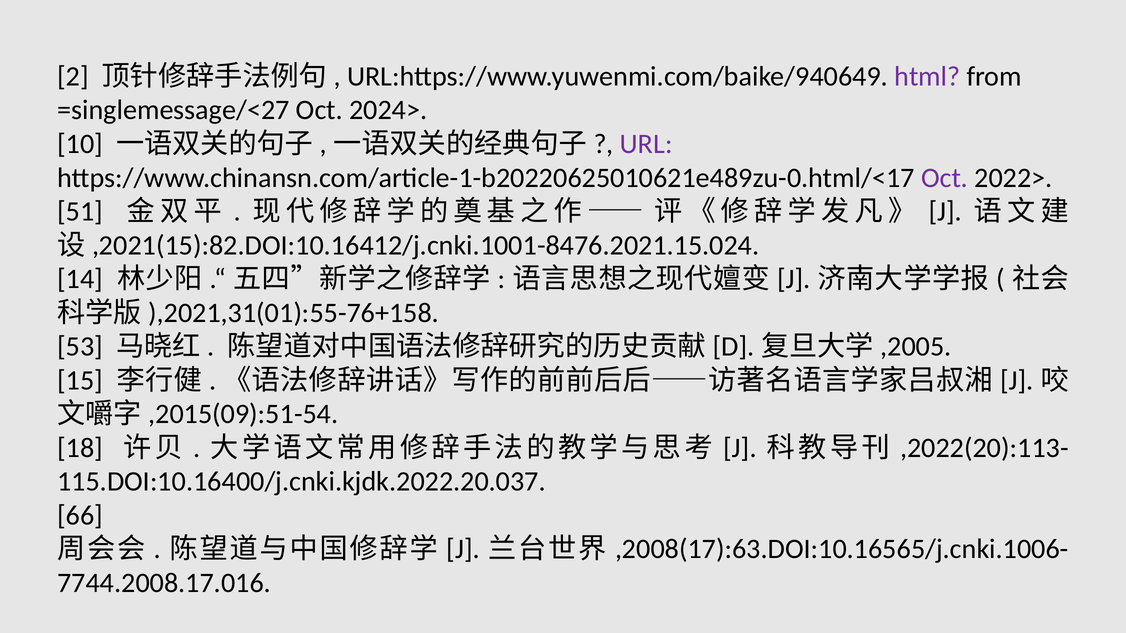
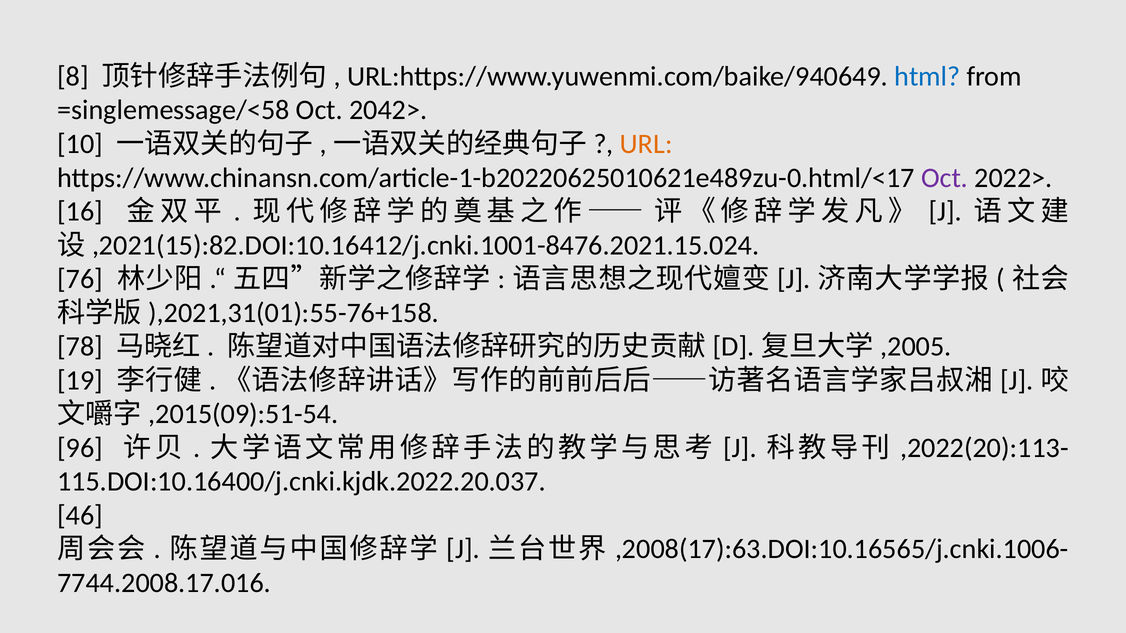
2: 2 -> 8
html colour: purple -> blue
=singlemessage/<27: =singlemessage/<27 -> =singlemessage/<58
2024>: 2024> -> 2042>
URL colour: purple -> orange
51: 51 -> 16
14: 14 -> 76
53: 53 -> 78
15: 15 -> 19
18: 18 -> 96
66: 66 -> 46
